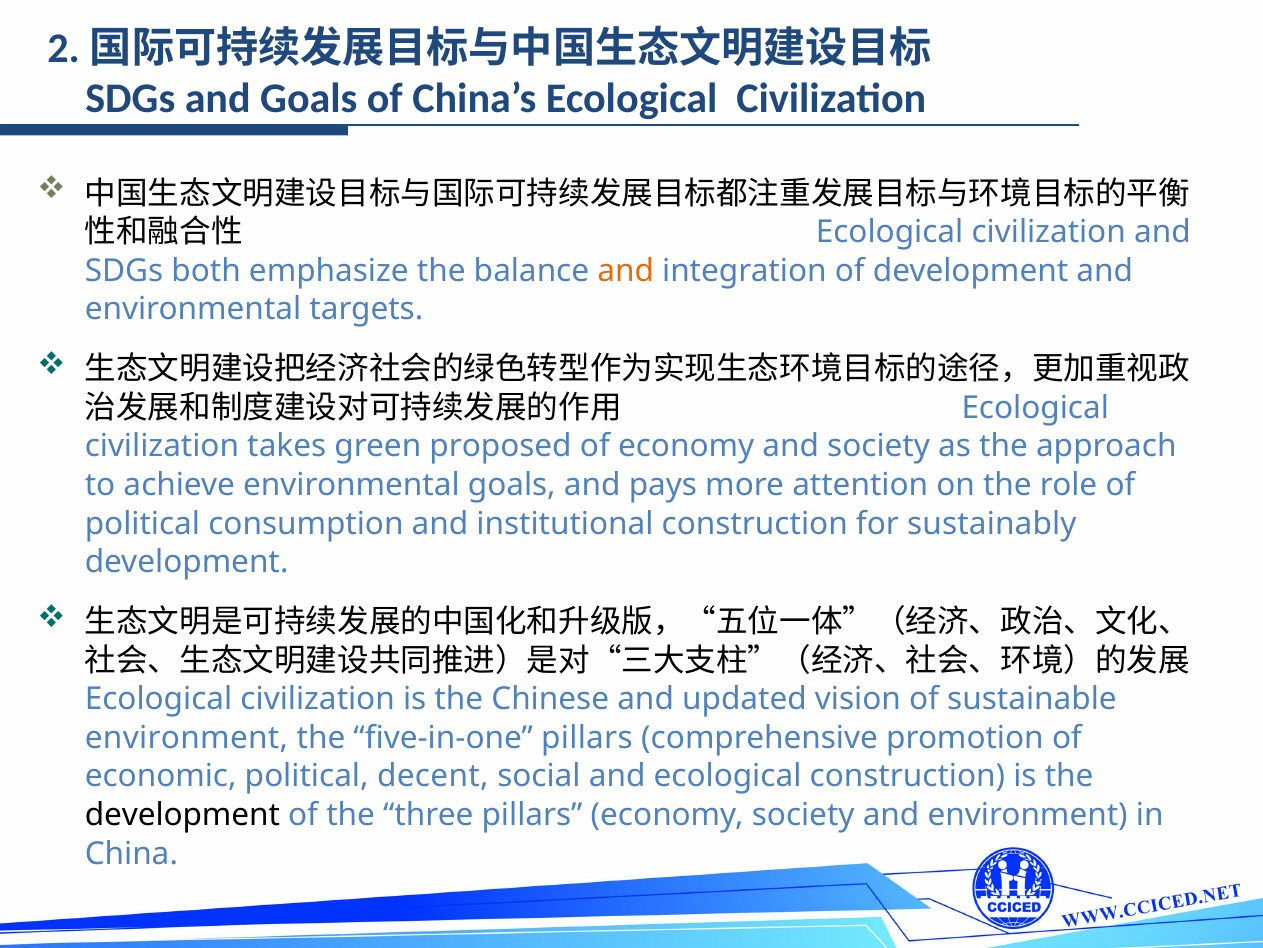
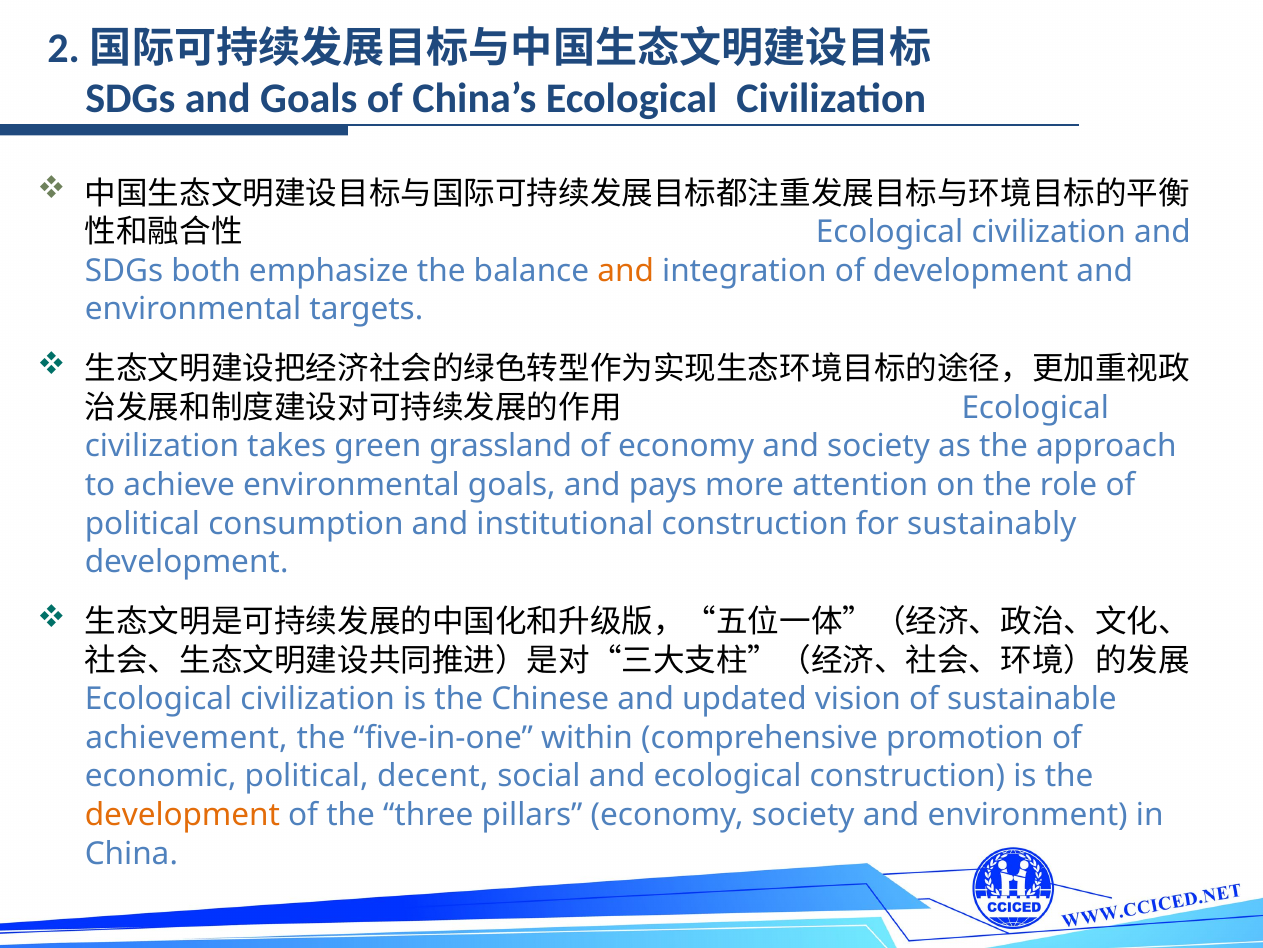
proposed: proposed -> grassland
environment at (187, 737): environment -> achievement
five-in-one pillars: pillars -> within
development at (182, 814) colour: black -> orange
